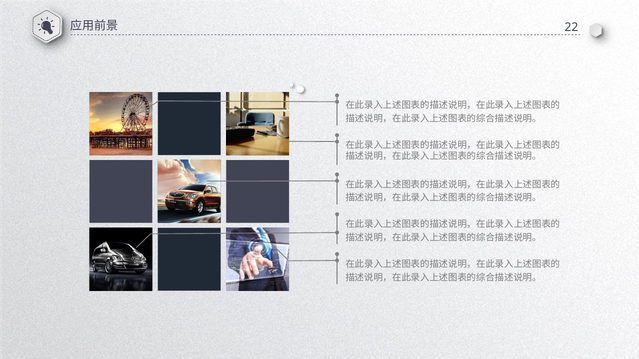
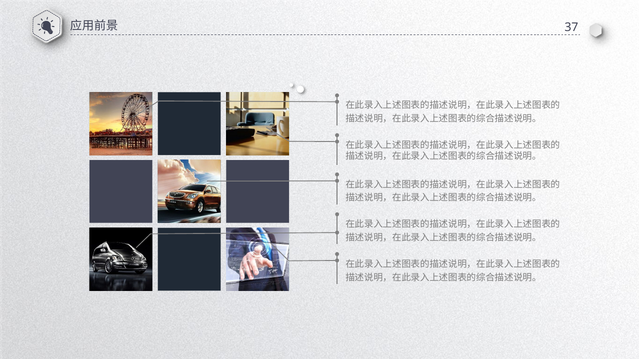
22: 22 -> 37
